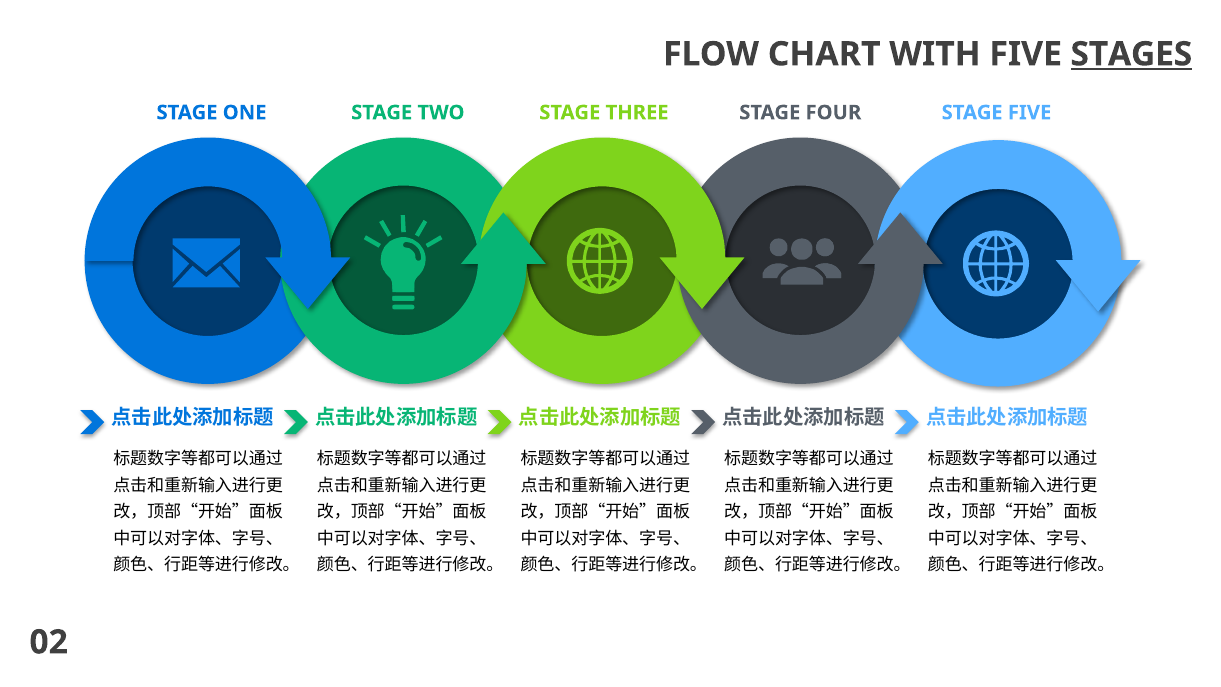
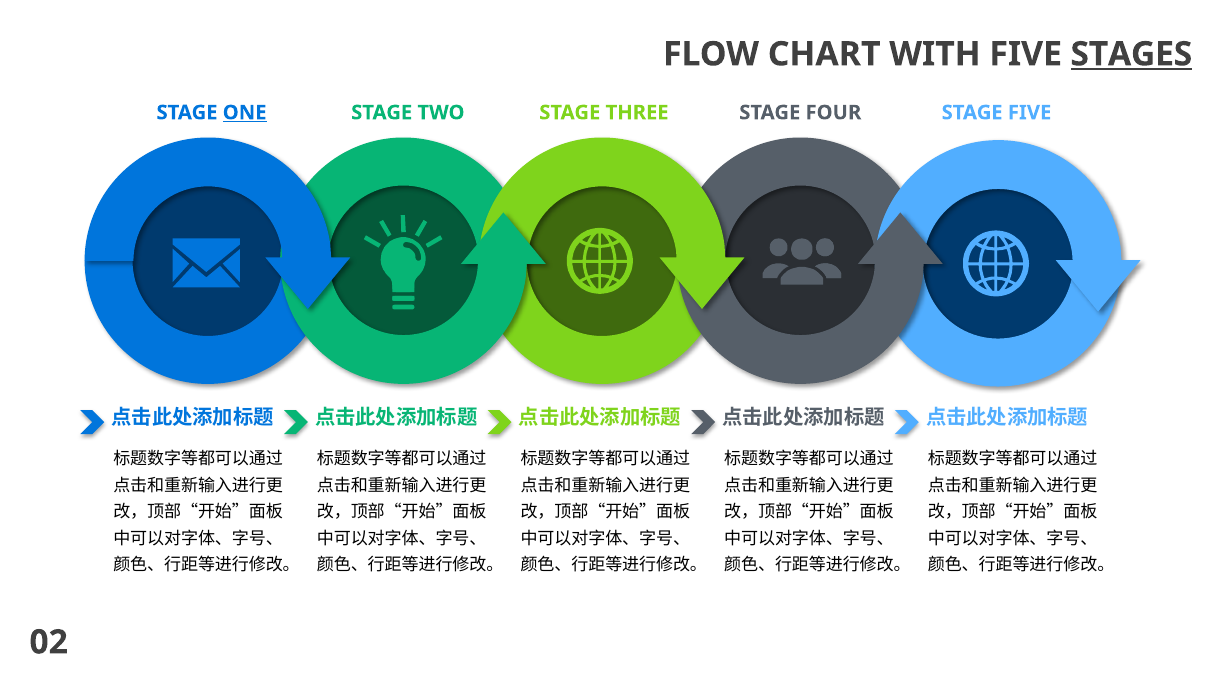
ONE underline: none -> present
